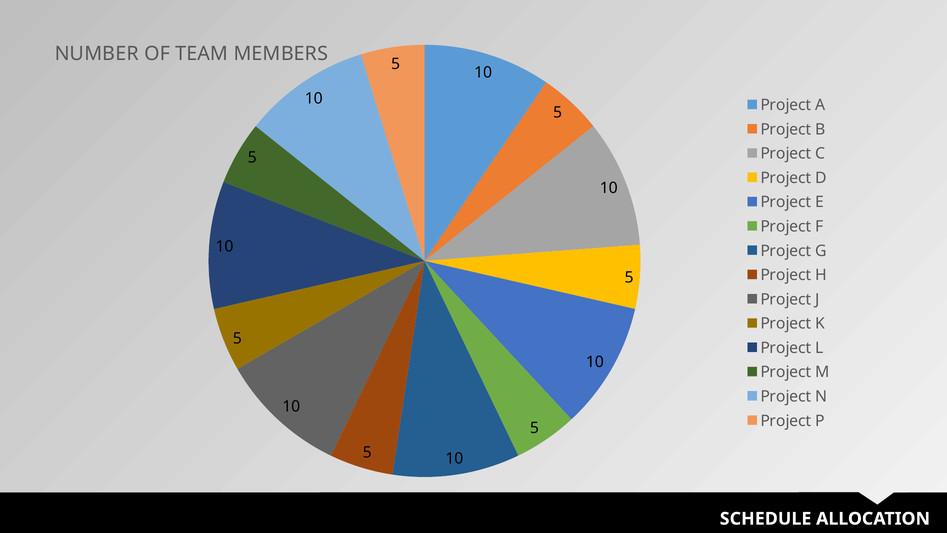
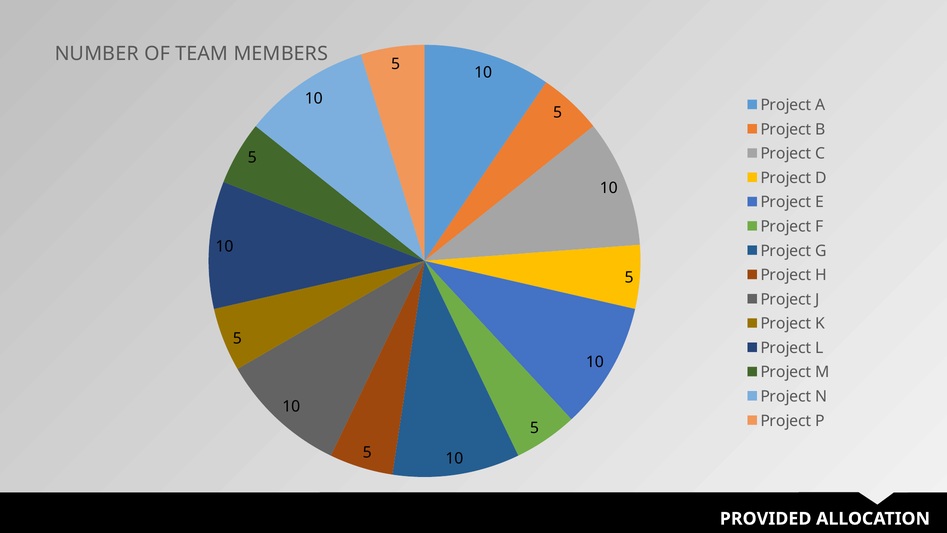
SCHEDULE: SCHEDULE -> PROVIDED
